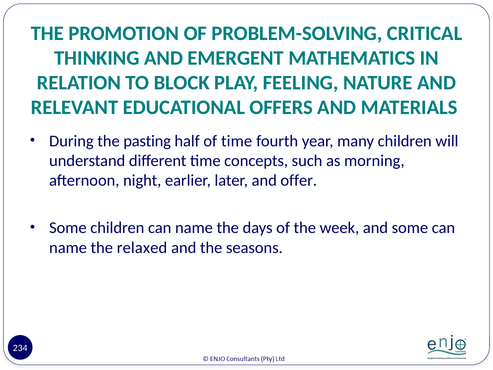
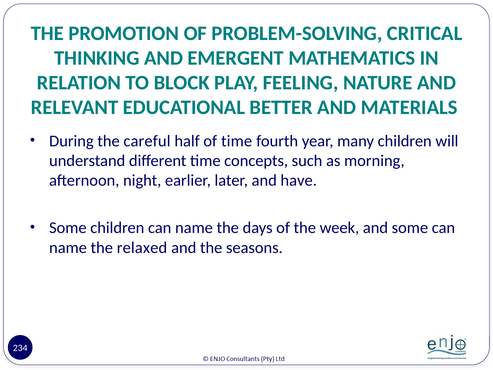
OFFERS: OFFERS -> BETTER
pasting: pasting -> careful
offer: offer -> have
